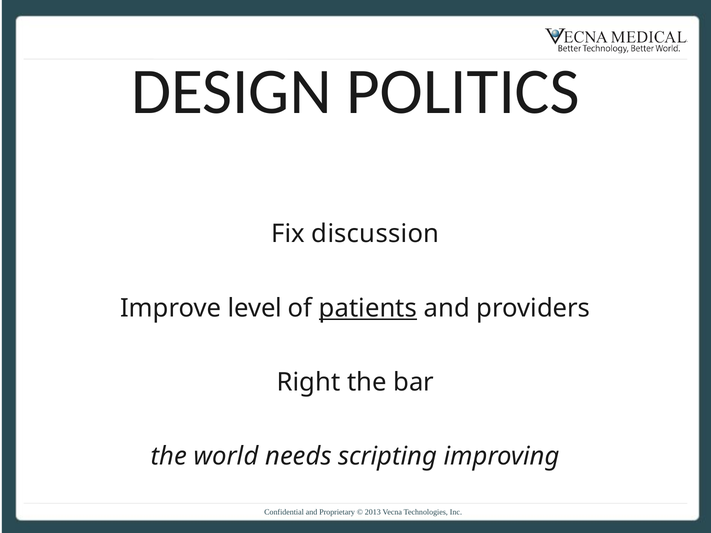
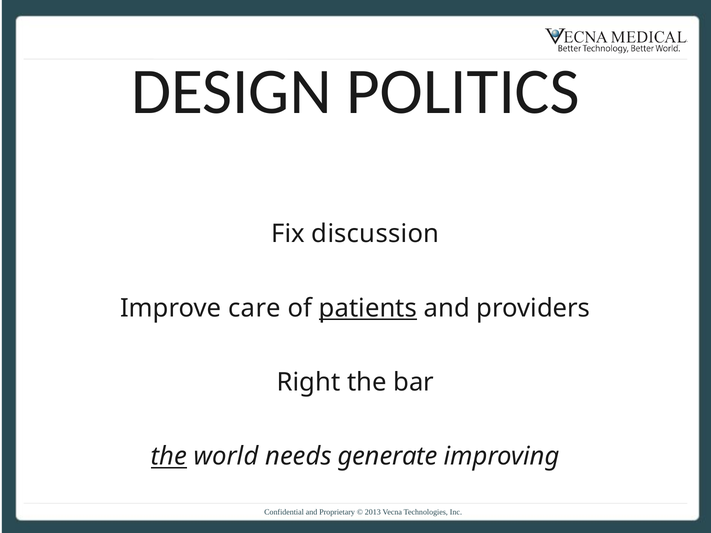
level: level -> care
the at (169, 457) underline: none -> present
scripting: scripting -> generate
